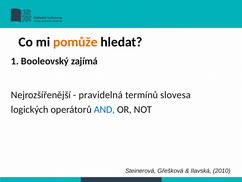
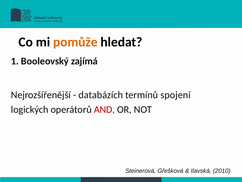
pravidelná: pravidelná -> databázích
slovesa: slovesa -> spojení
AND colour: blue -> red
